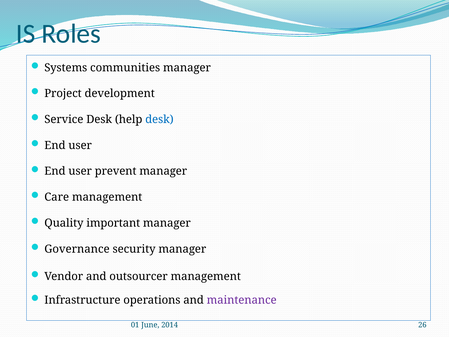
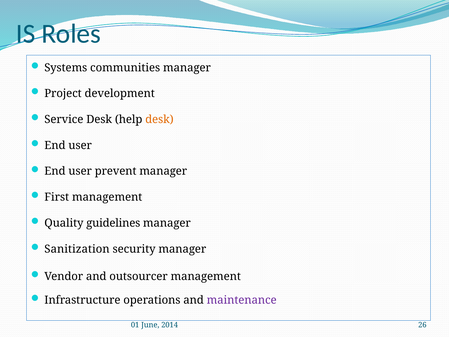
desk at (159, 119) colour: blue -> orange
Care: Care -> First
important: important -> guidelines
Governance: Governance -> Sanitization
